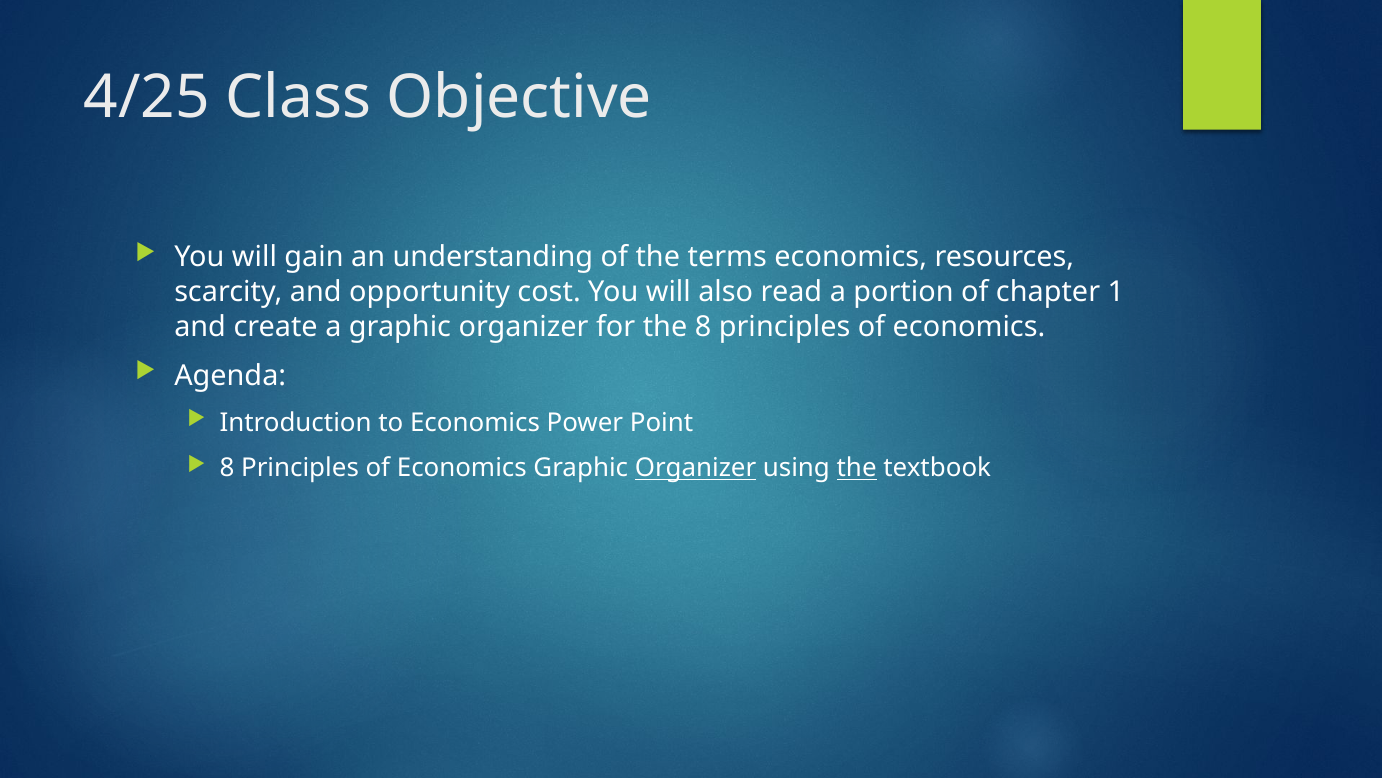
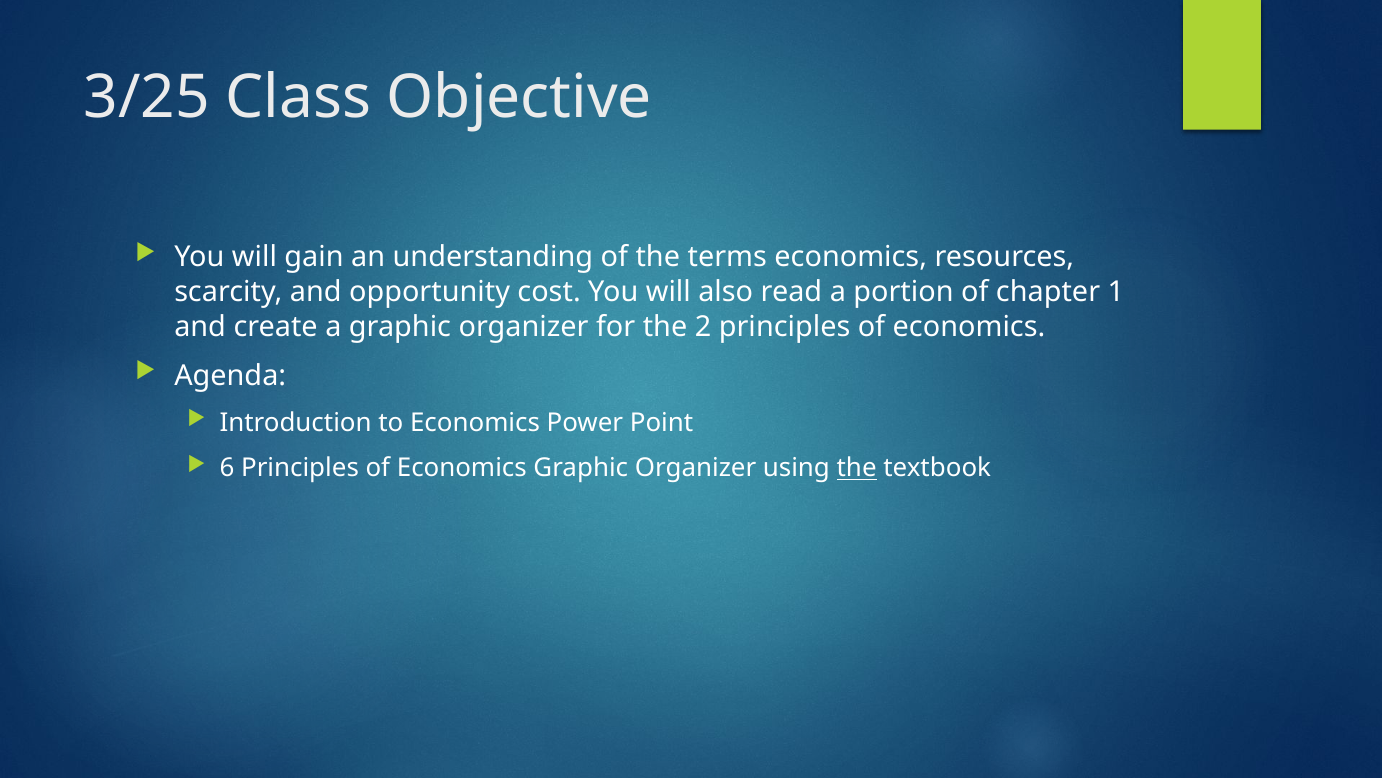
4/25: 4/25 -> 3/25
the 8: 8 -> 2
8 at (227, 468): 8 -> 6
Organizer at (696, 468) underline: present -> none
